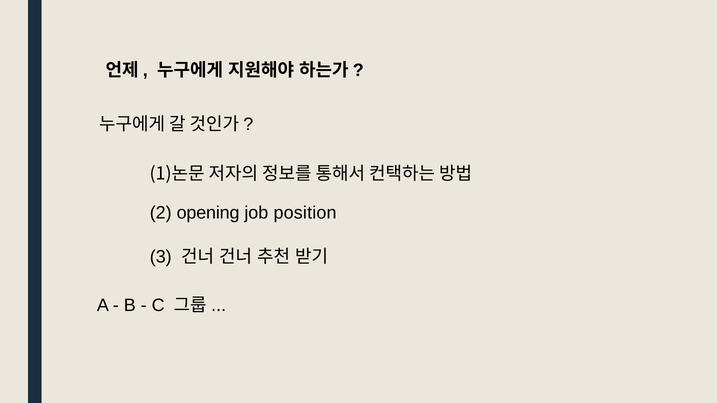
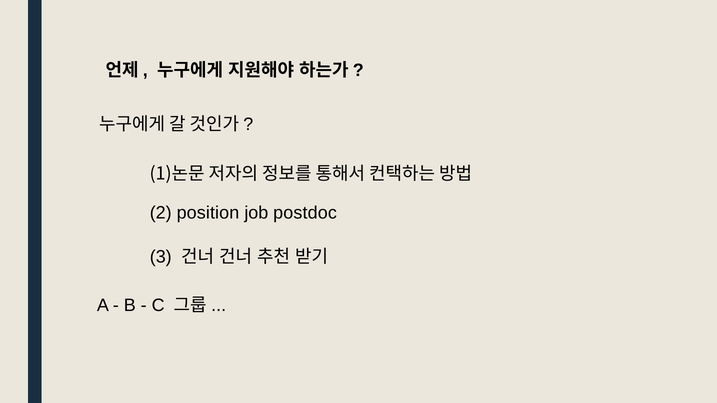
opening: opening -> position
position: position -> postdoc
